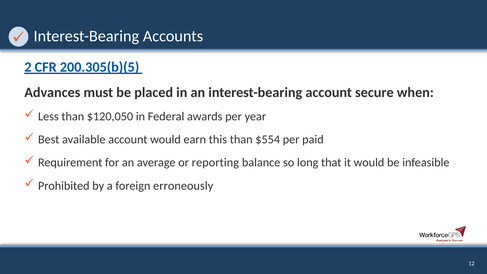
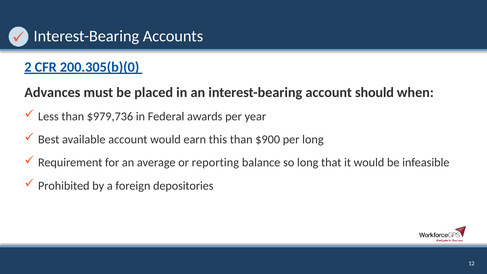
200.305(b)(5: 200.305(b)(5 -> 200.305(b)(0
secure: secure -> should
$120,050: $120,050 -> $979,736
$554: $554 -> $900
per paid: paid -> long
erroneously: erroneously -> depositories
